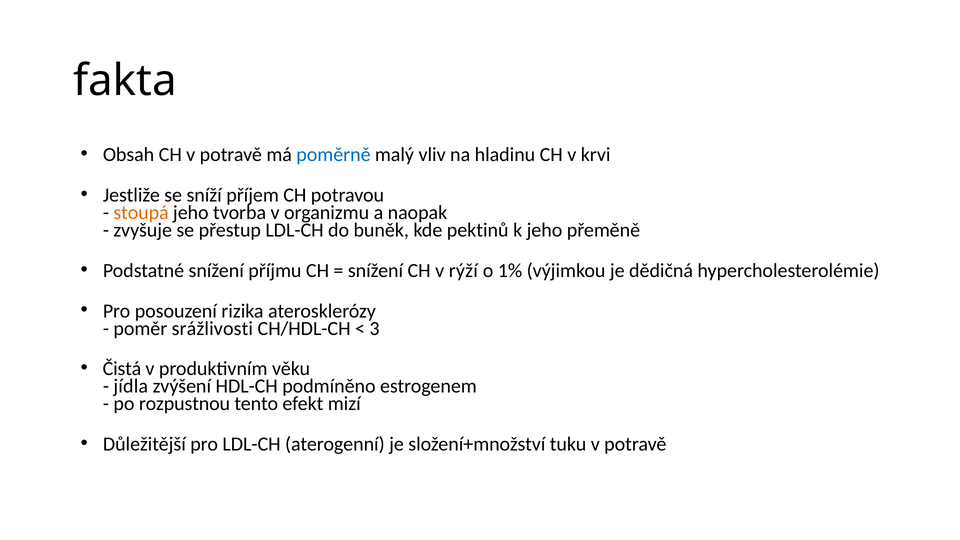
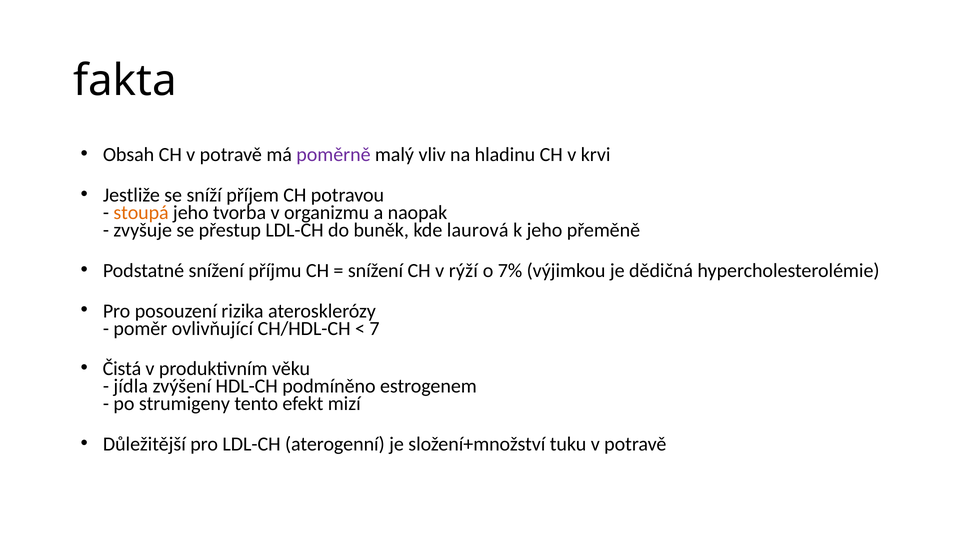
poměrně colour: blue -> purple
pektinů: pektinů -> laurová
1%: 1% -> 7%
srážlivosti: srážlivosti -> ovlivňující
3: 3 -> 7
rozpustnou: rozpustnou -> strumigeny
